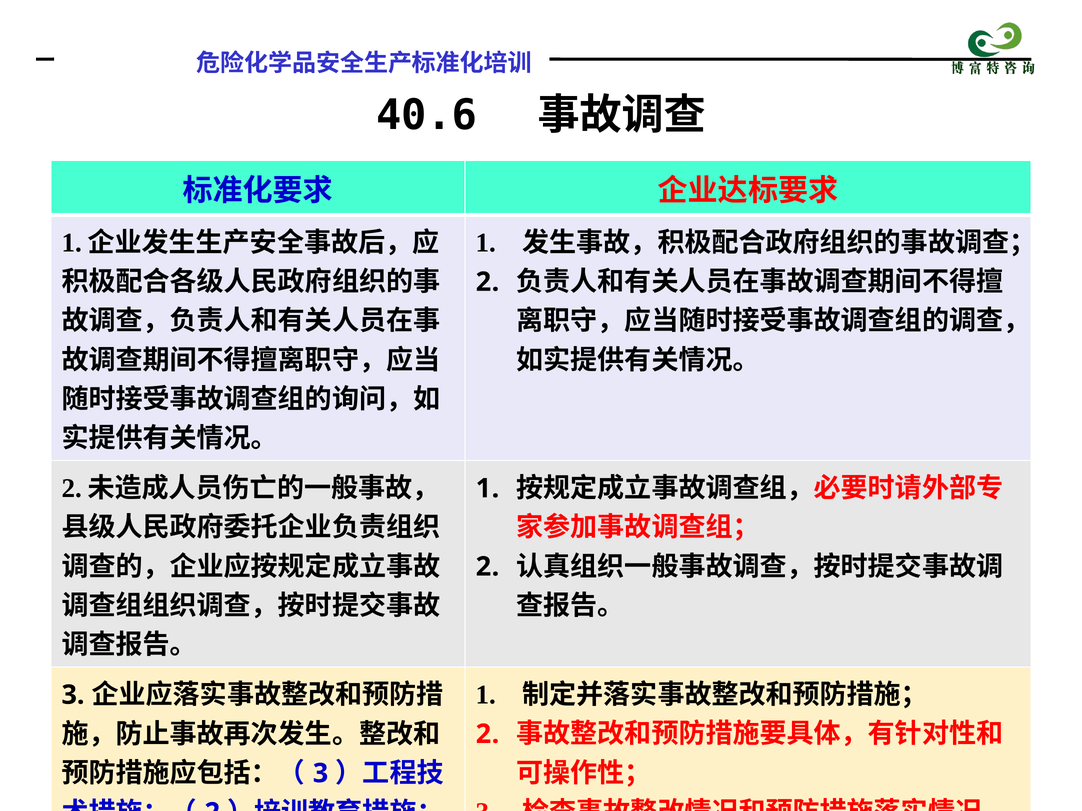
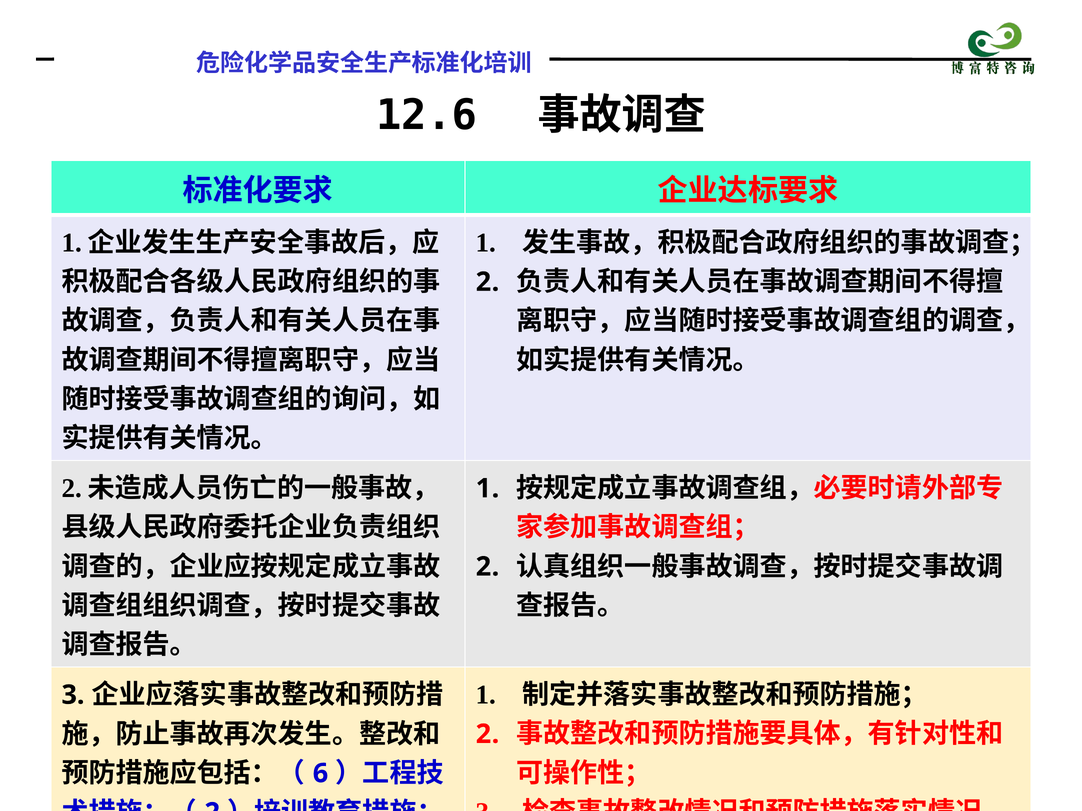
40.6: 40.6 -> 12.6
3 at (320, 774): 3 -> 6
